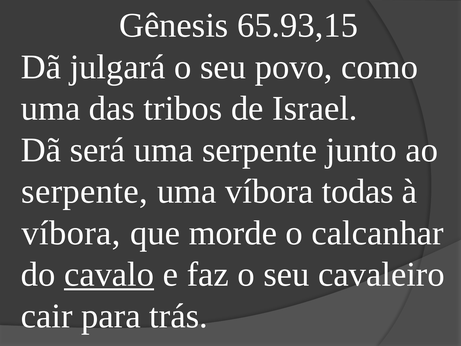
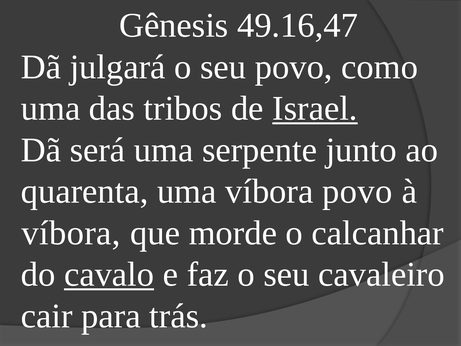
65.93,15: 65.93,15 -> 49.16,47
Israel underline: none -> present
serpente at (84, 191): serpente -> quarenta
víbora todas: todas -> povo
